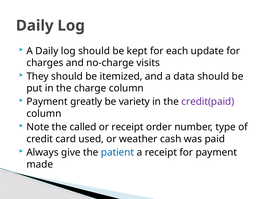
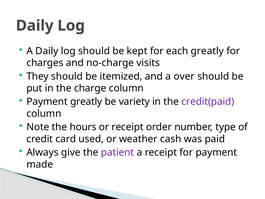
each update: update -> greatly
data: data -> over
called: called -> hours
patient colour: blue -> purple
